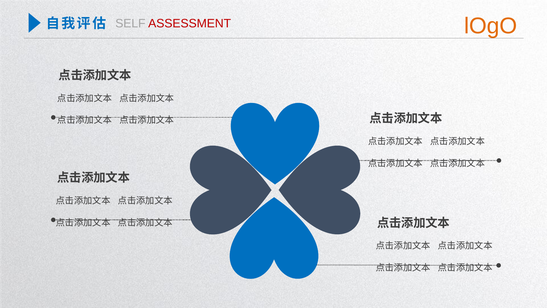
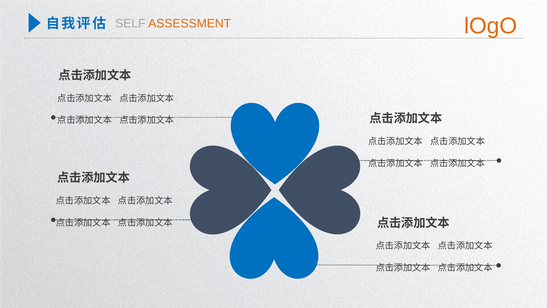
ASSESSMENT colour: red -> orange
